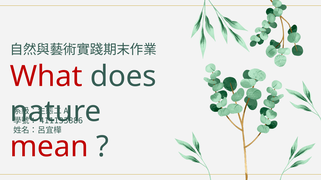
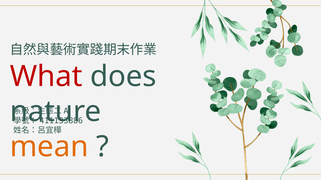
mean colour: red -> orange
